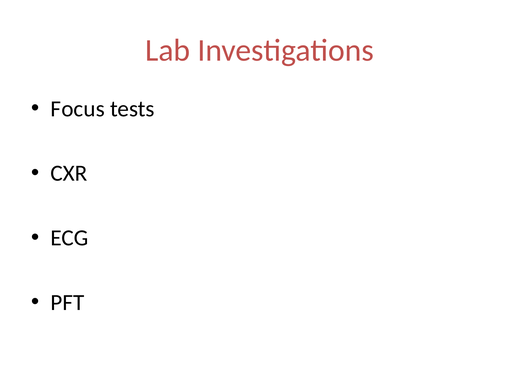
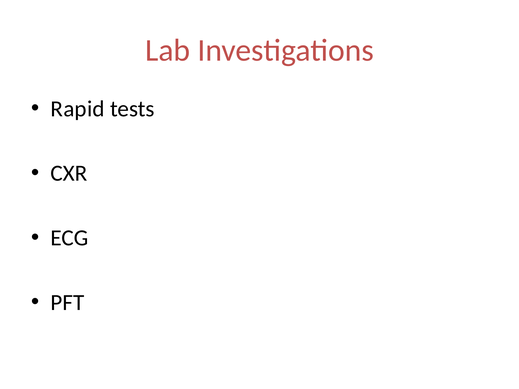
Focus: Focus -> Rapid
